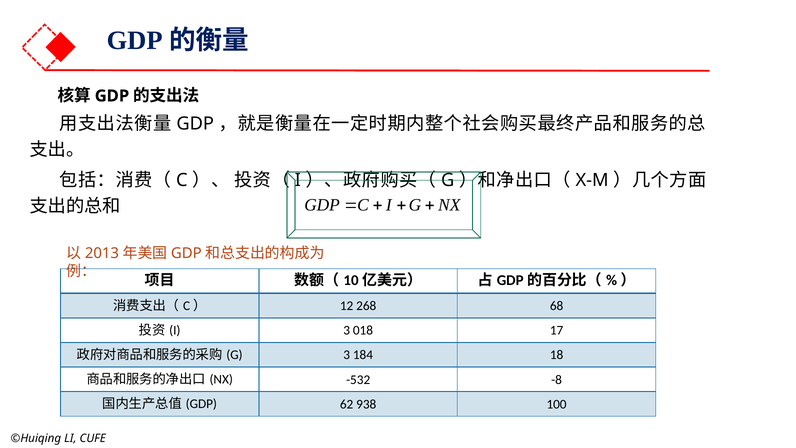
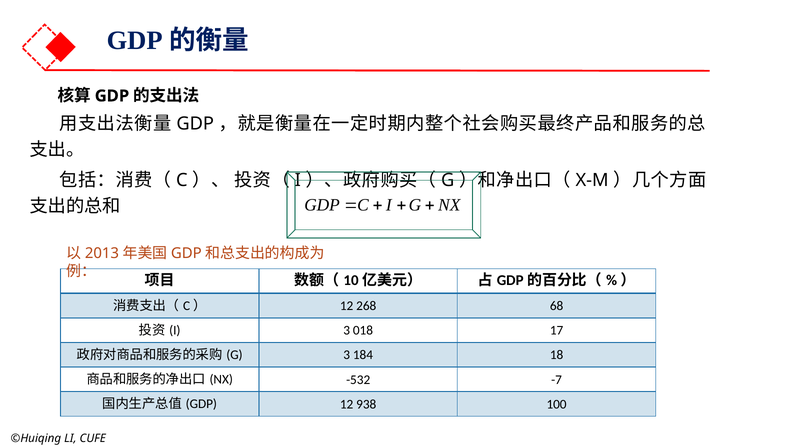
-8: -8 -> -7
62 at (347, 404): 62 -> 12
